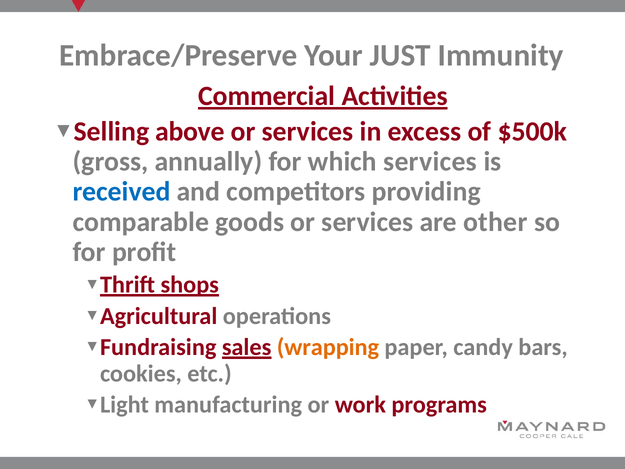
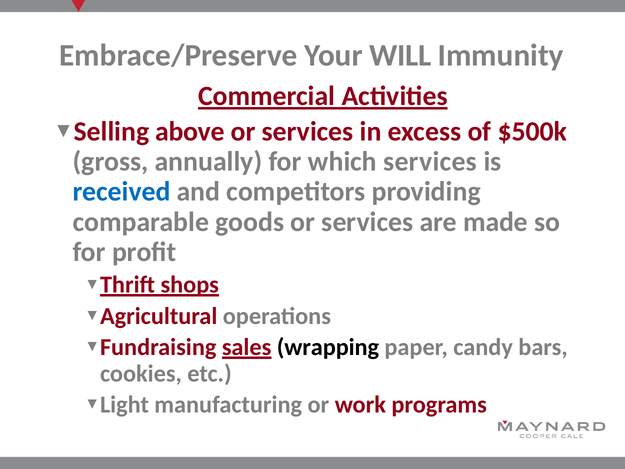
JUST: JUST -> WILL
other: other -> made
wrapping colour: orange -> black
